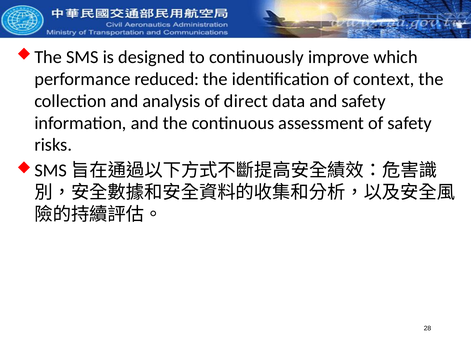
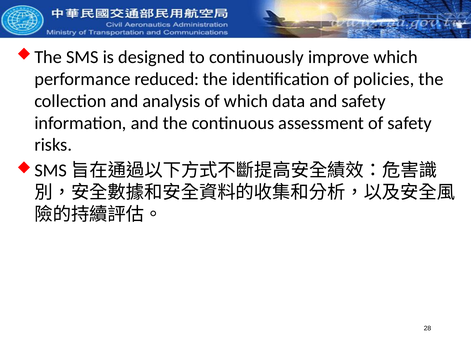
context: context -> policies
of direct: direct -> which
